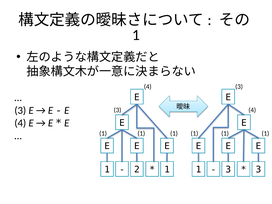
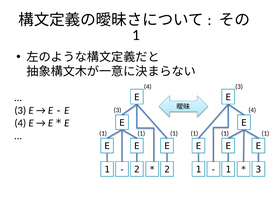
1 at (167, 170): 1 -> 2
3 at (228, 170): 3 -> 1
